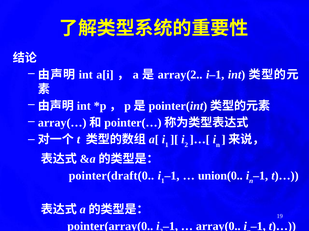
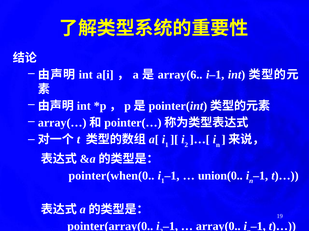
array(2: array(2 -> array(6
pointer(draft(0: pointer(draft(0 -> pointer(when(0
